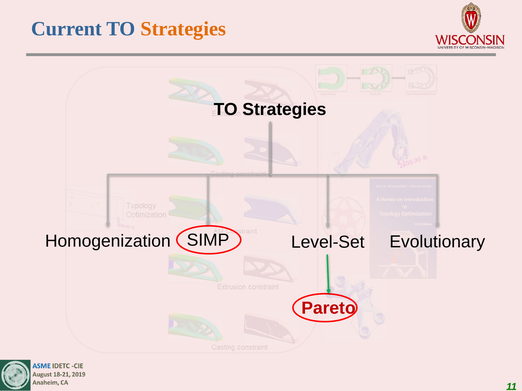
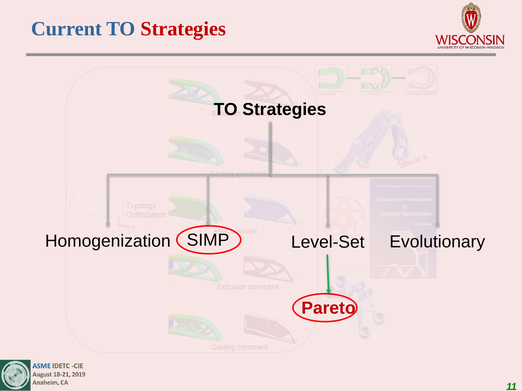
Strategies at (183, 29) colour: orange -> red
